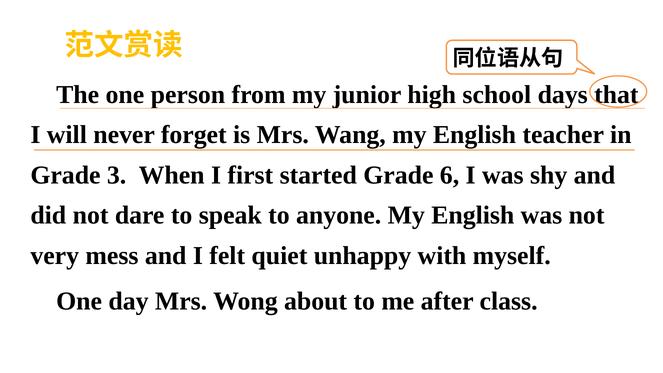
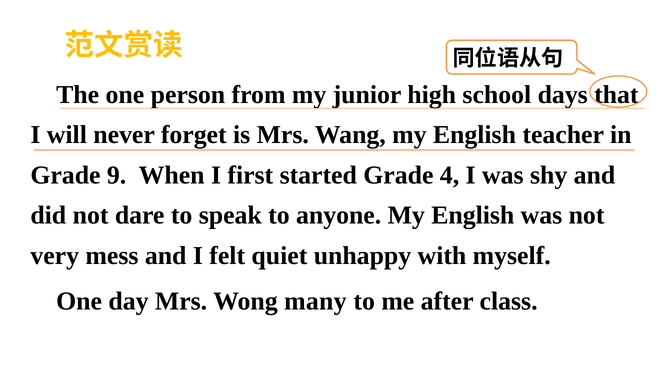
3: 3 -> 9
6: 6 -> 4
about: about -> many
